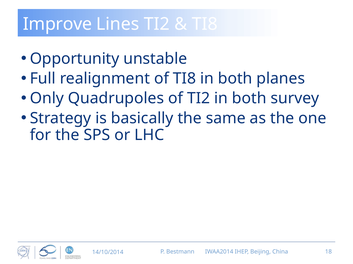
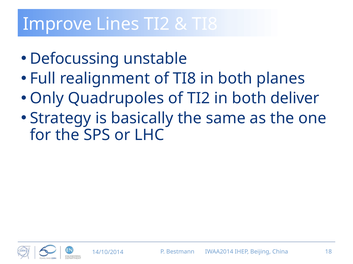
Opportunity: Opportunity -> Defocussing
survey: survey -> deliver
